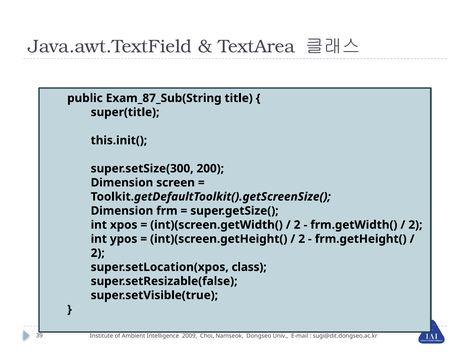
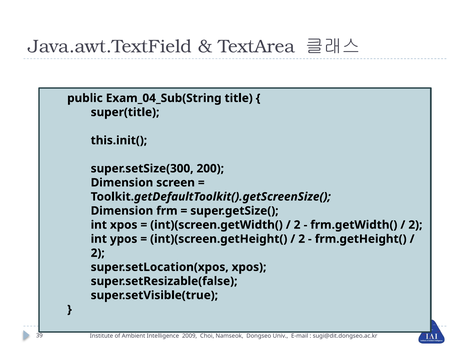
Exam_87_Sub(String: Exam_87_Sub(String -> Exam_04_Sub(String
super.setLocation(xpos class: class -> xpos
